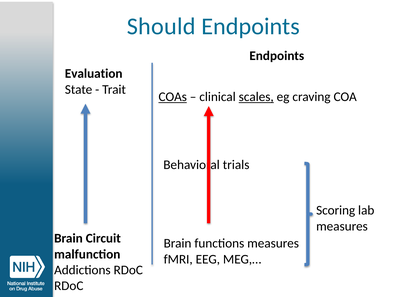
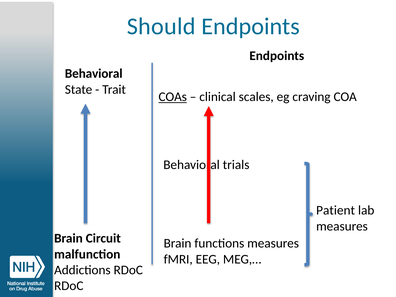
Evaluation at (94, 74): Evaluation -> Behavioral
scales underline: present -> none
Scoring: Scoring -> Patient
